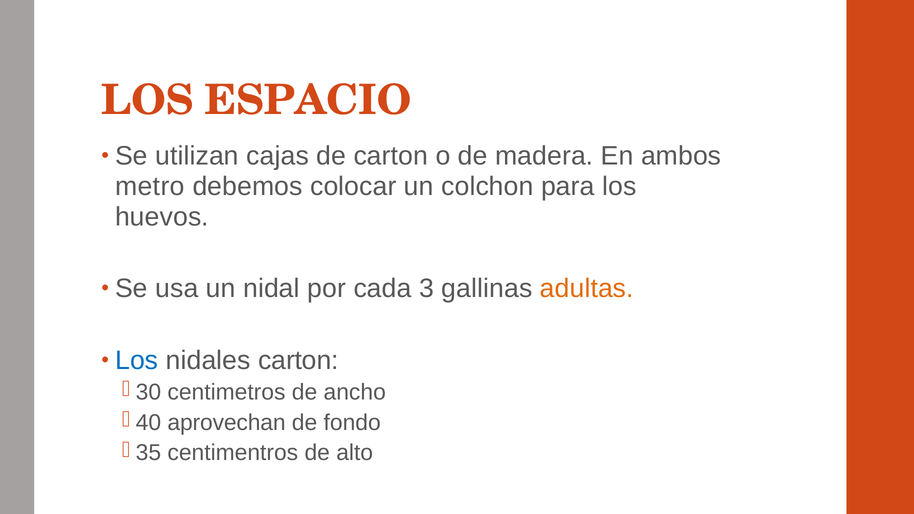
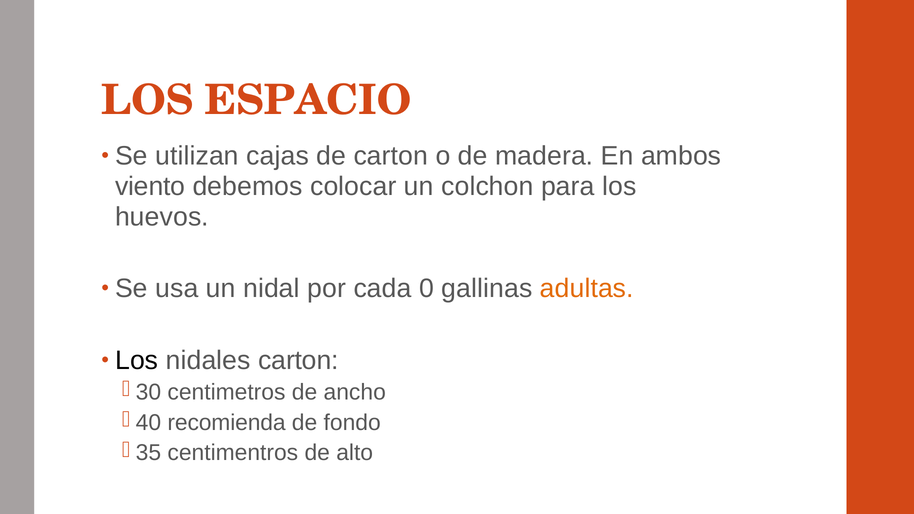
metro: metro -> viento
3: 3 -> 0
Los at (137, 360) colour: blue -> black
aprovechan: aprovechan -> recomienda
